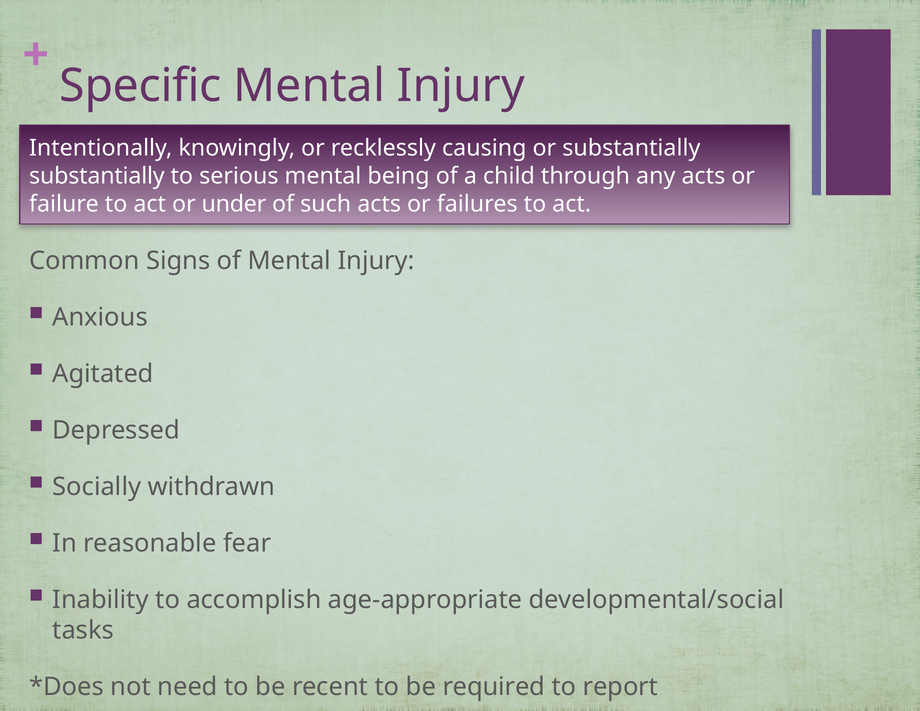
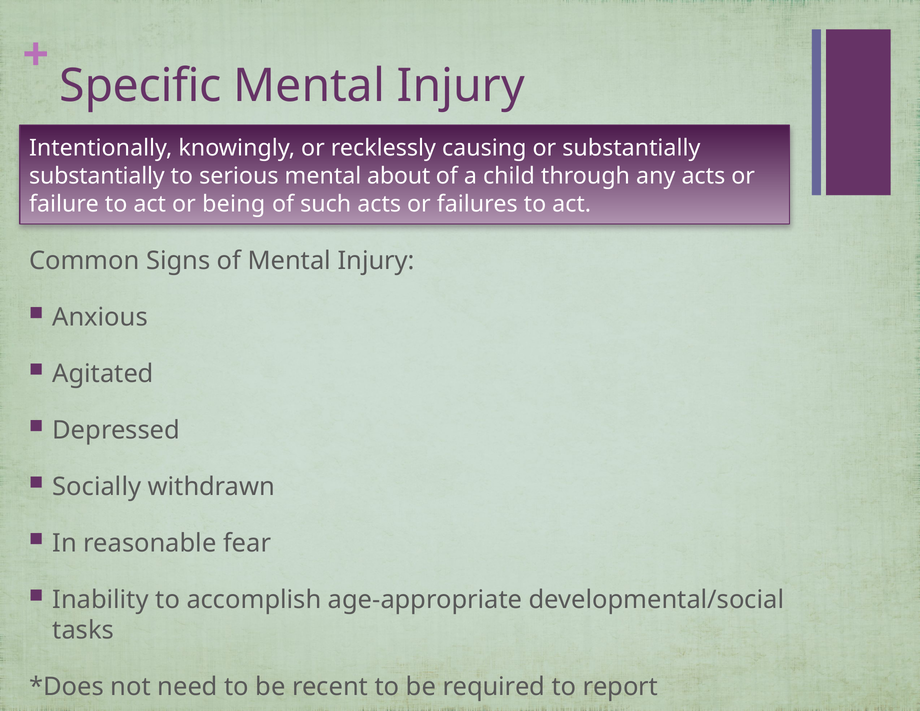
being: being -> about
under: under -> being
